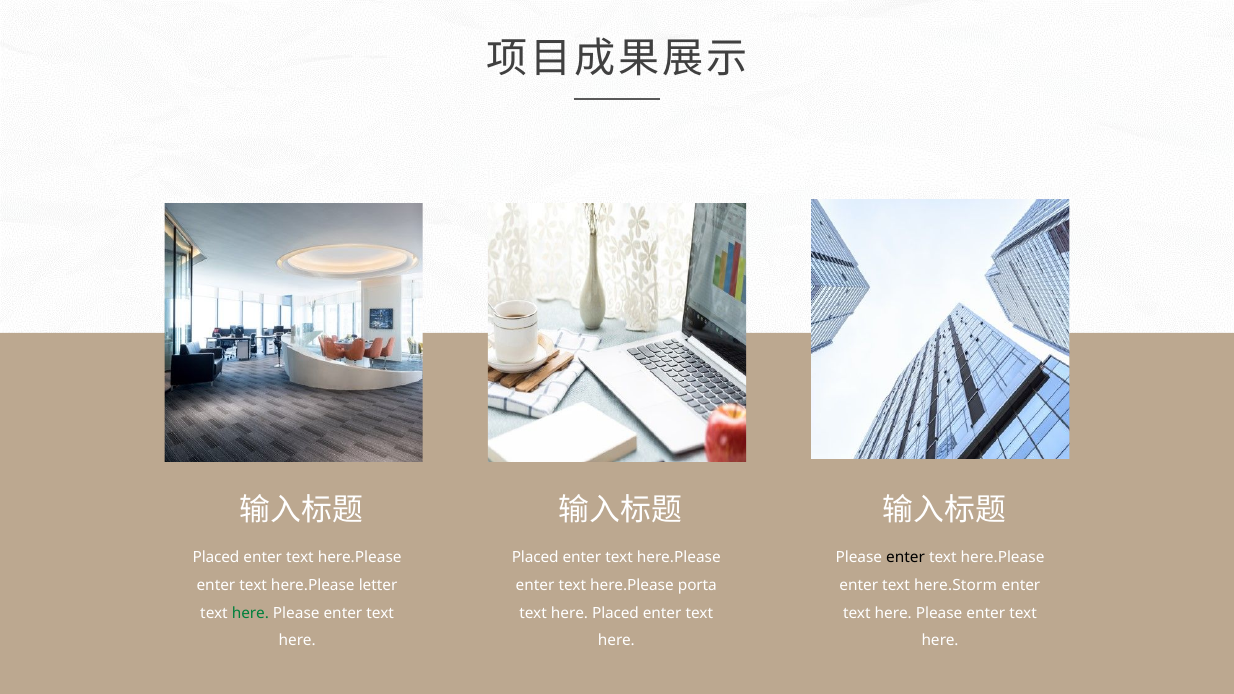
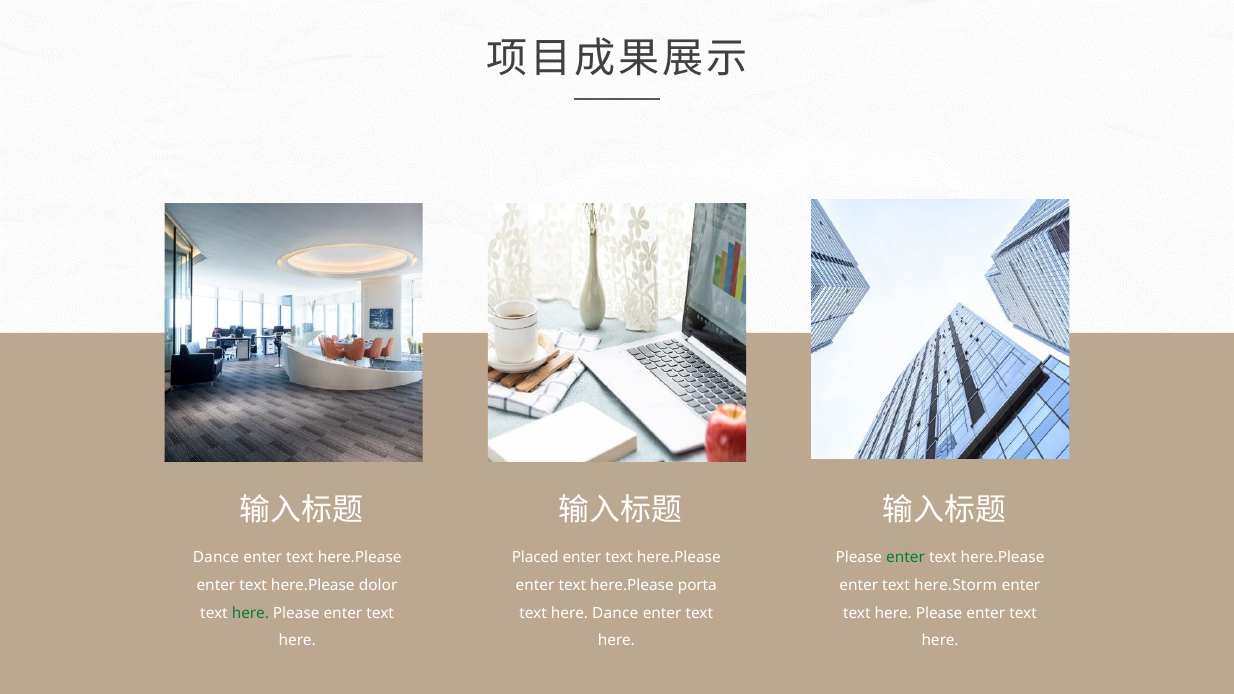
Placed at (216, 558): Placed -> Dance
enter at (906, 558) colour: black -> green
letter: letter -> dolor
here Placed: Placed -> Dance
